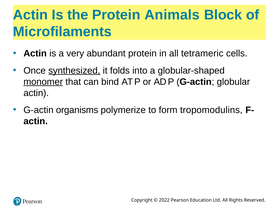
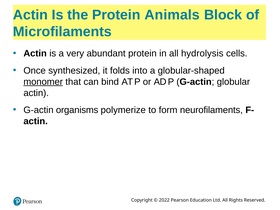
tetrameric: tetrameric -> hydrolysis
synthesized underline: present -> none
tropomodulins: tropomodulins -> neurofilaments
